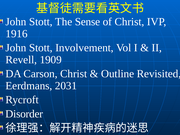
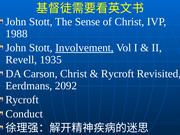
1916: 1916 -> 1988
Involvement underline: none -> present
1909: 1909 -> 1935
Outline at (118, 74): Outline -> Rycroft
2031: 2031 -> 2092
Disorder: Disorder -> Conduct
